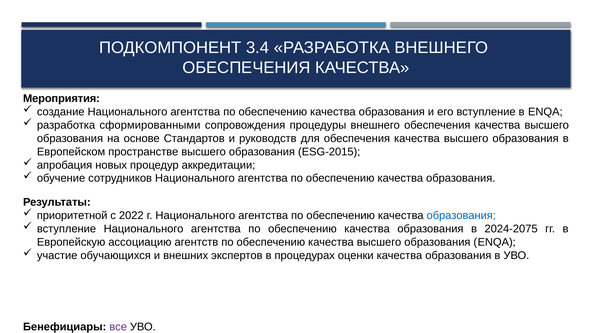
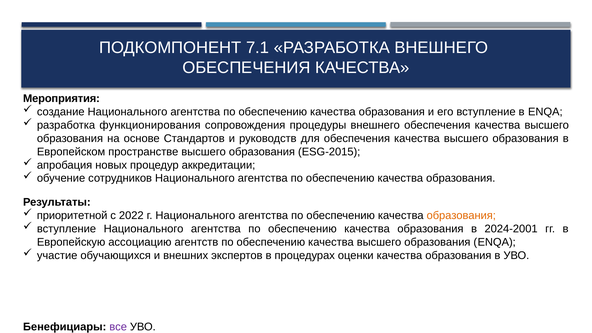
3.4: 3.4 -> 7.1
сформированными: сформированными -> функционирования
образования at (461, 215) colour: blue -> orange
2024-2075: 2024-2075 -> 2024-2001
